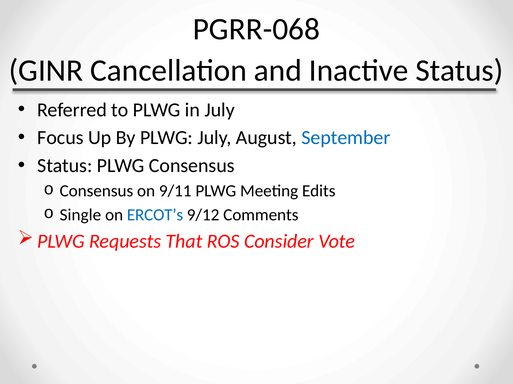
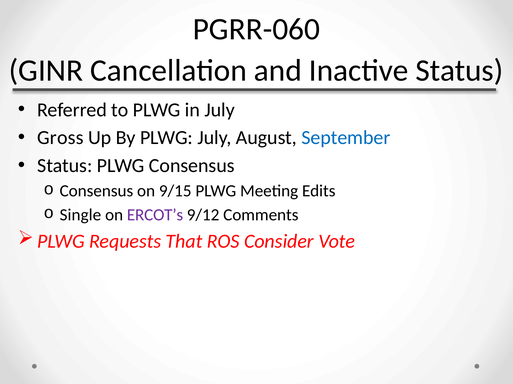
PGRR-068: PGRR-068 -> PGRR-060
Focus: Focus -> Gross
9/11: 9/11 -> 9/15
ERCOT’s colour: blue -> purple
